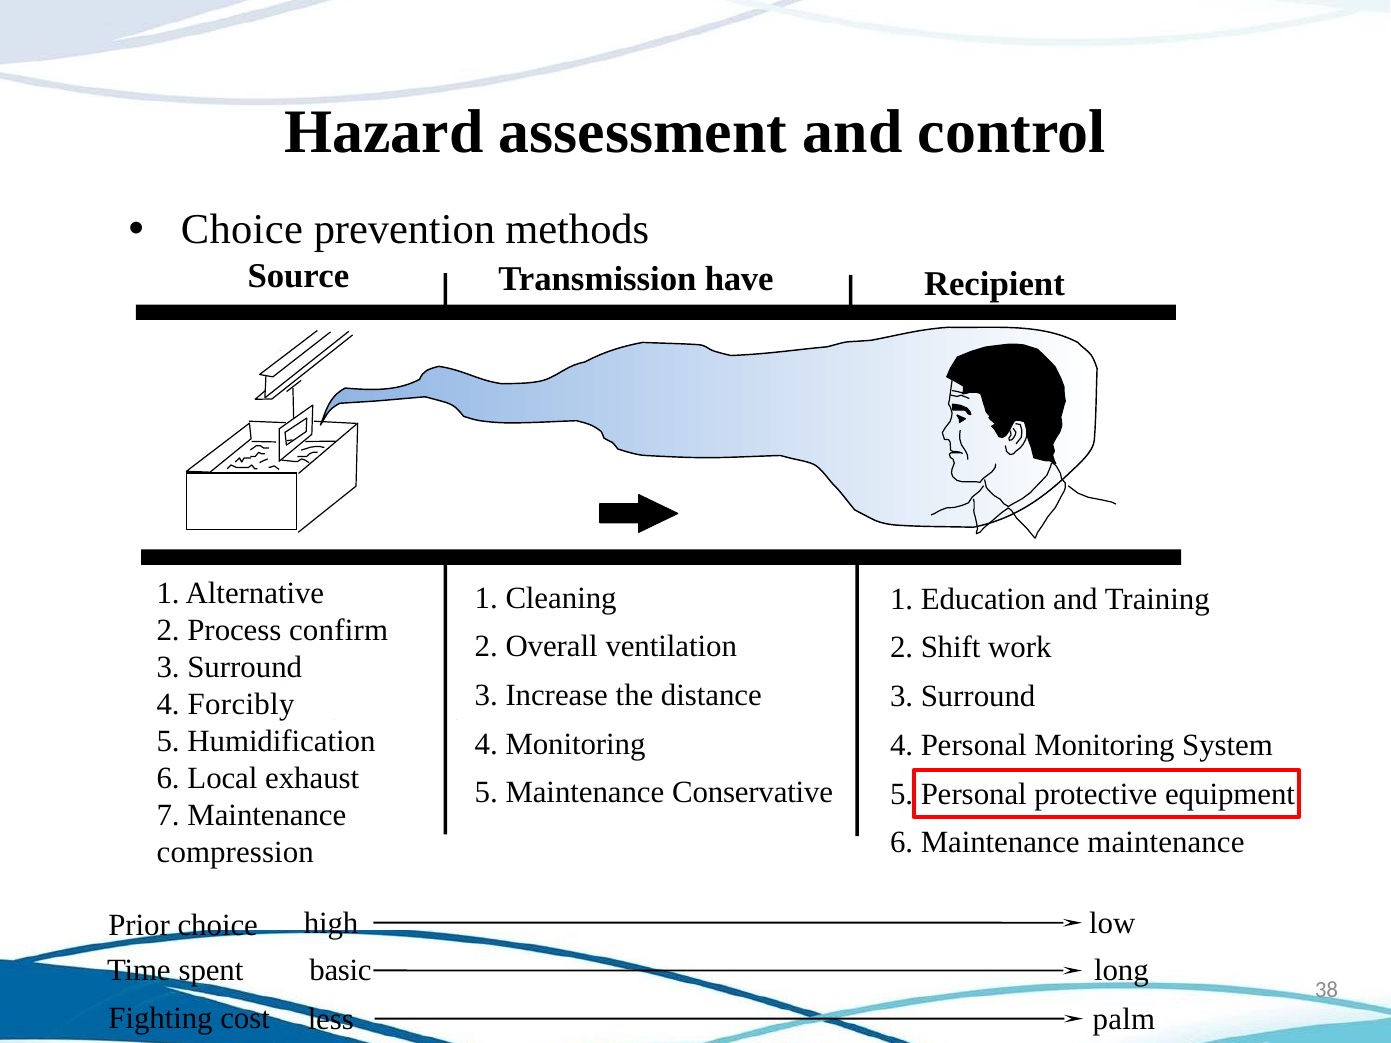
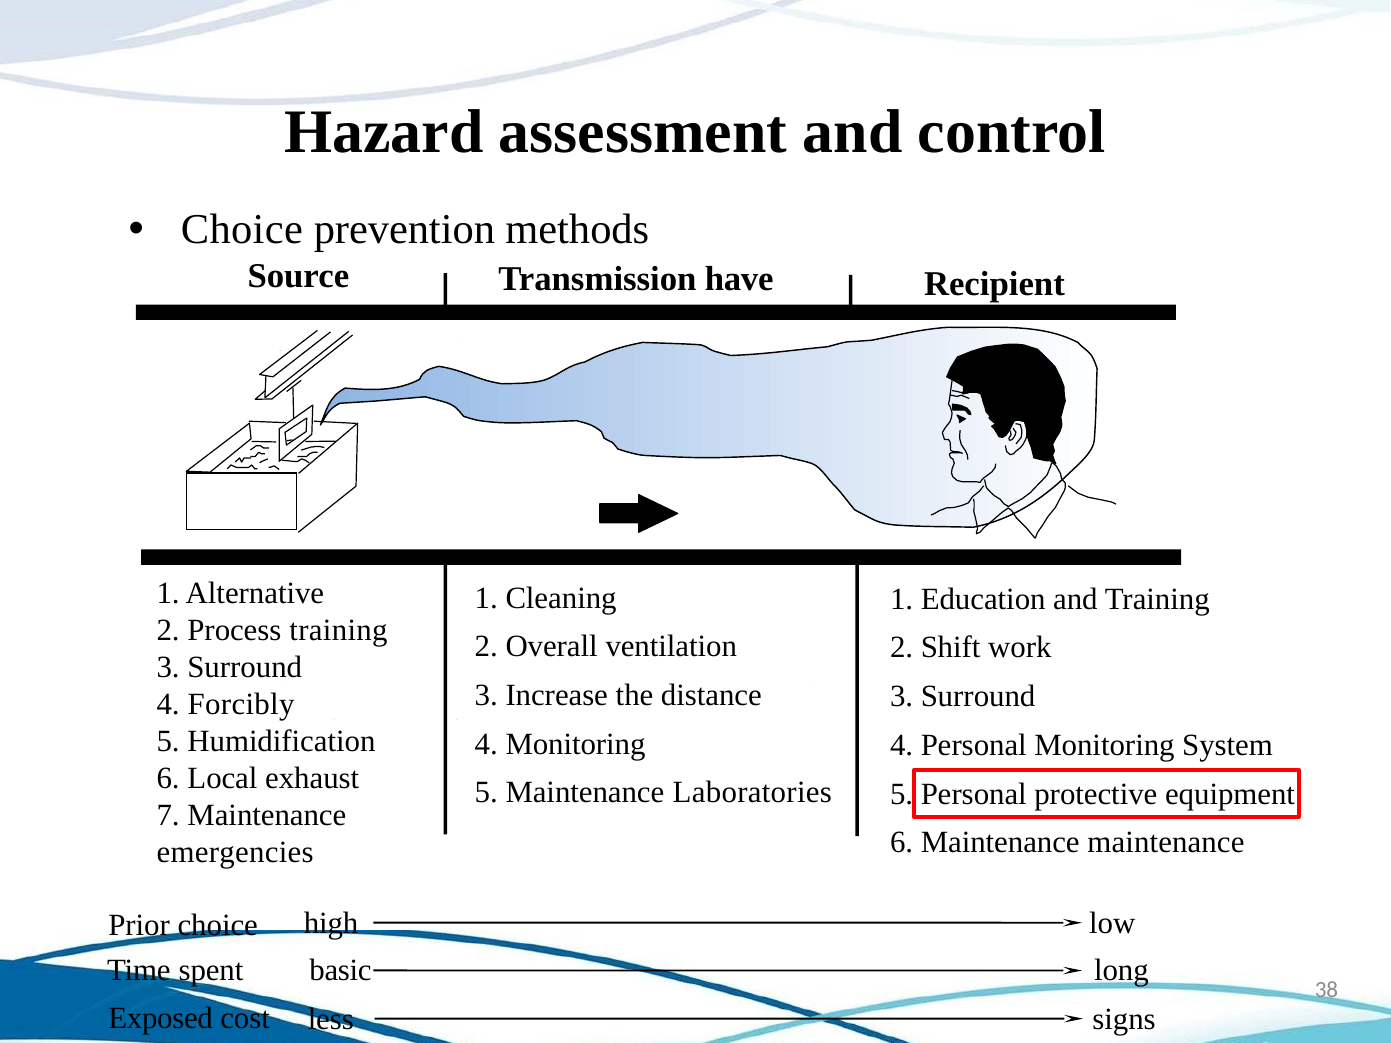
Process confirm: confirm -> training
Conservative: Conservative -> Laboratories
compression: compression -> emergencies
Fighting: Fighting -> Exposed
palm: palm -> signs
